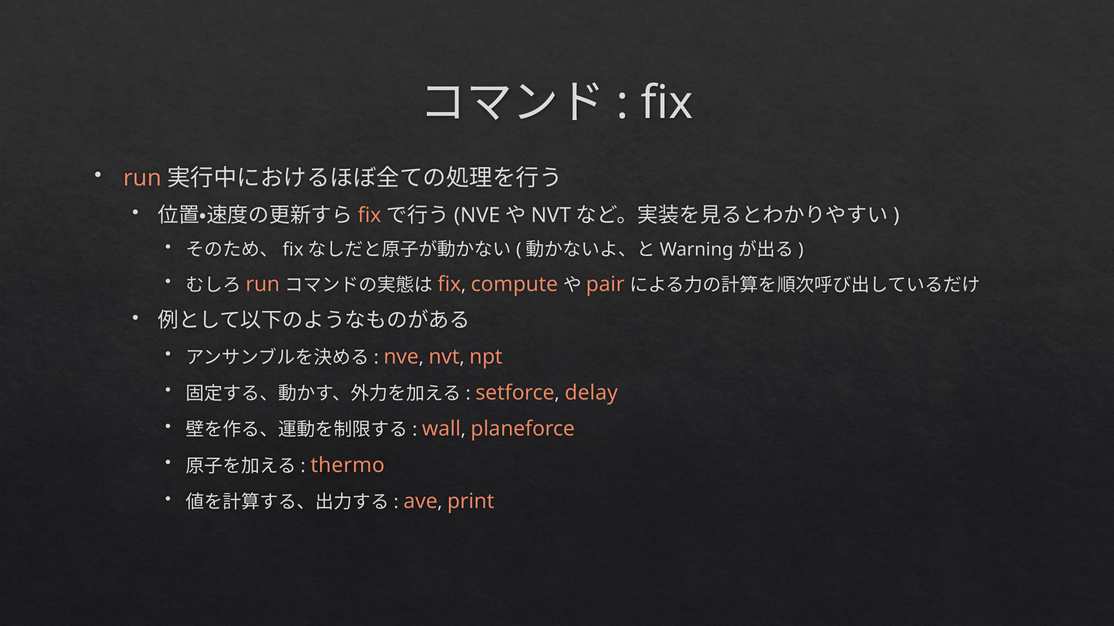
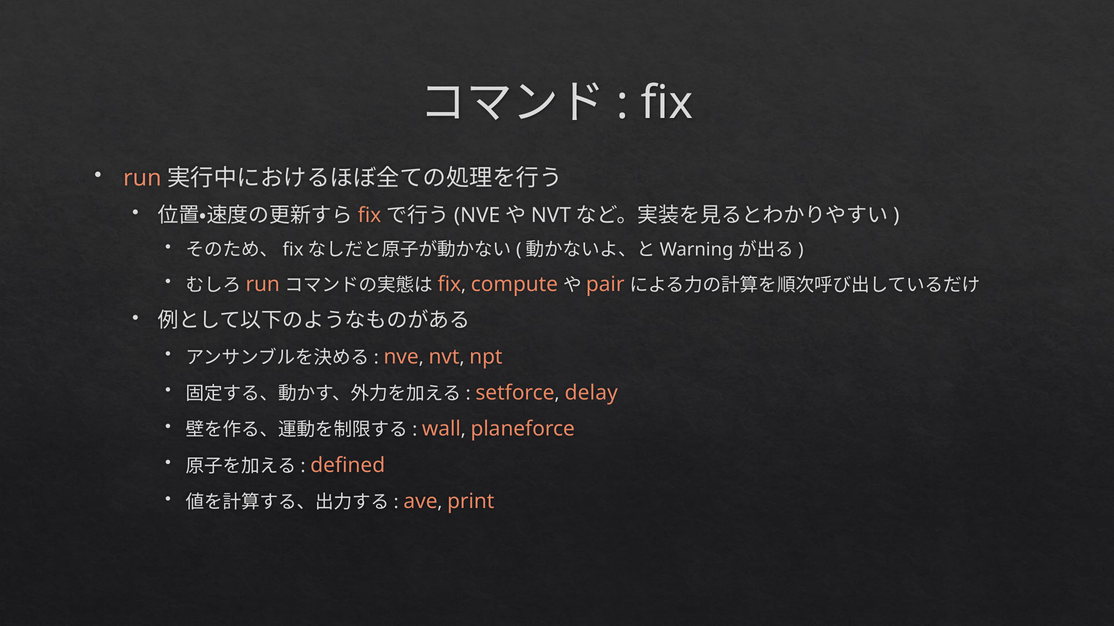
thermo: thermo -> defined
